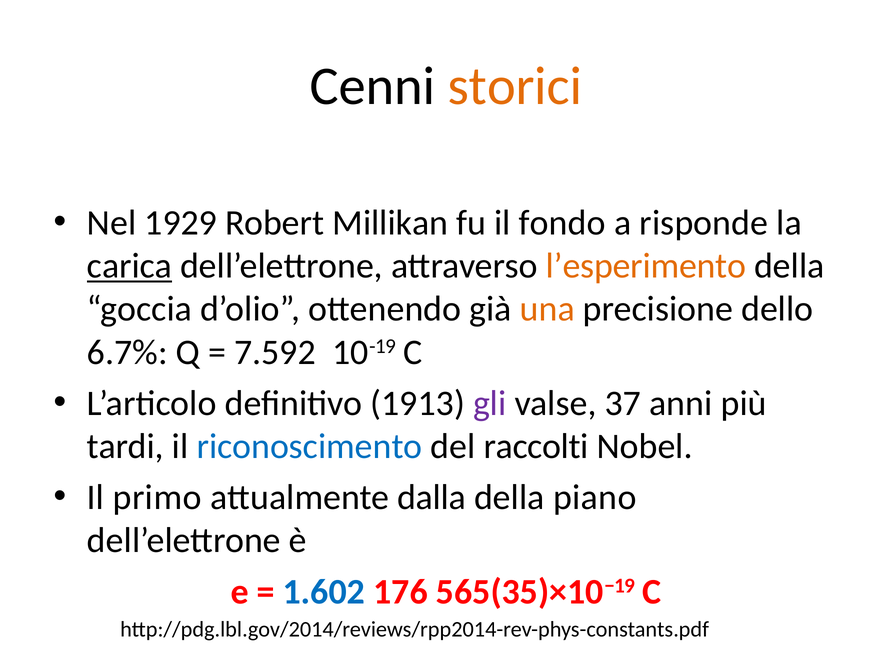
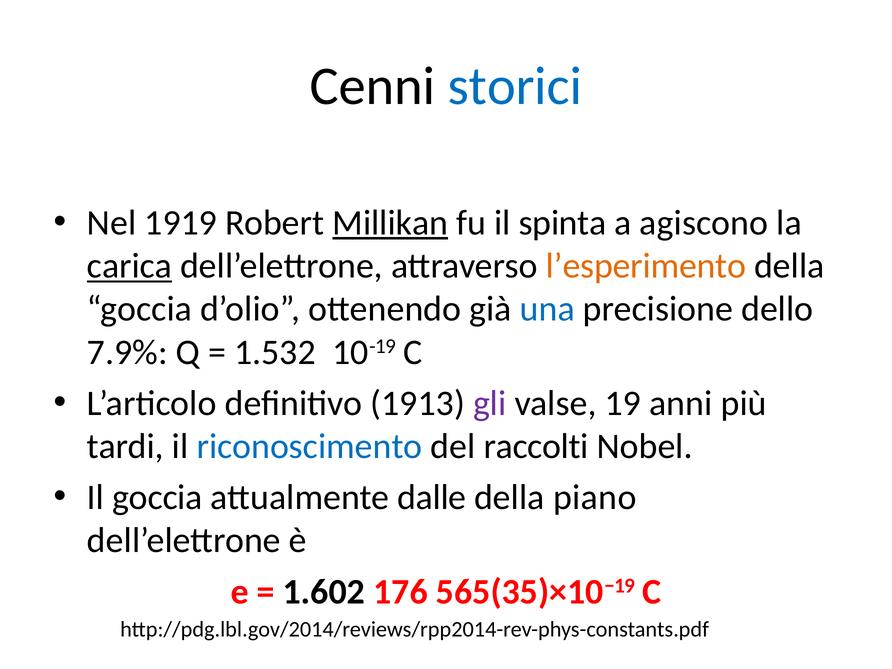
storici colour: orange -> blue
1929: 1929 -> 1919
Millikan underline: none -> present
fondo: fondo -> spinta
risponde: risponde -> agiscono
una colour: orange -> blue
6.7%: 6.7% -> 7.9%
7.592: 7.592 -> 1.532
37: 37 -> 19
Il primo: primo -> goccia
dalla: dalla -> dalle
1.602 colour: blue -> black
